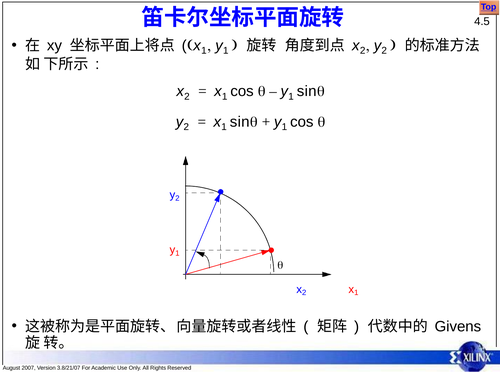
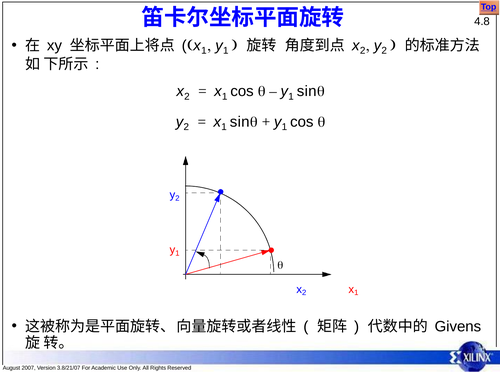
4.5: 4.5 -> 4.8
